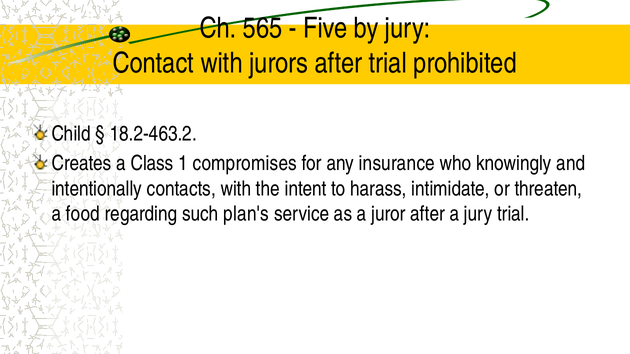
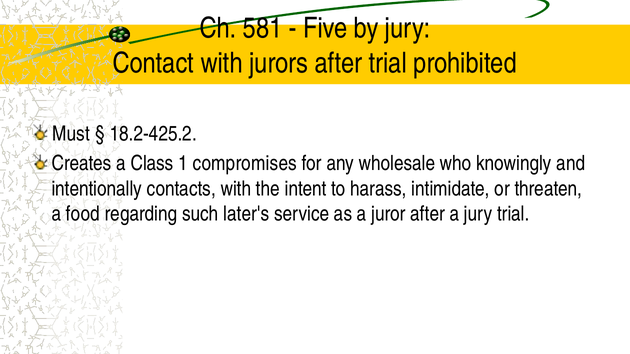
565: 565 -> 581
Child: Child -> Must
18.2-463.2: 18.2-463.2 -> 18.2-425.2
insurance: insurance -> wholesale
plan's: plan's -> later's
